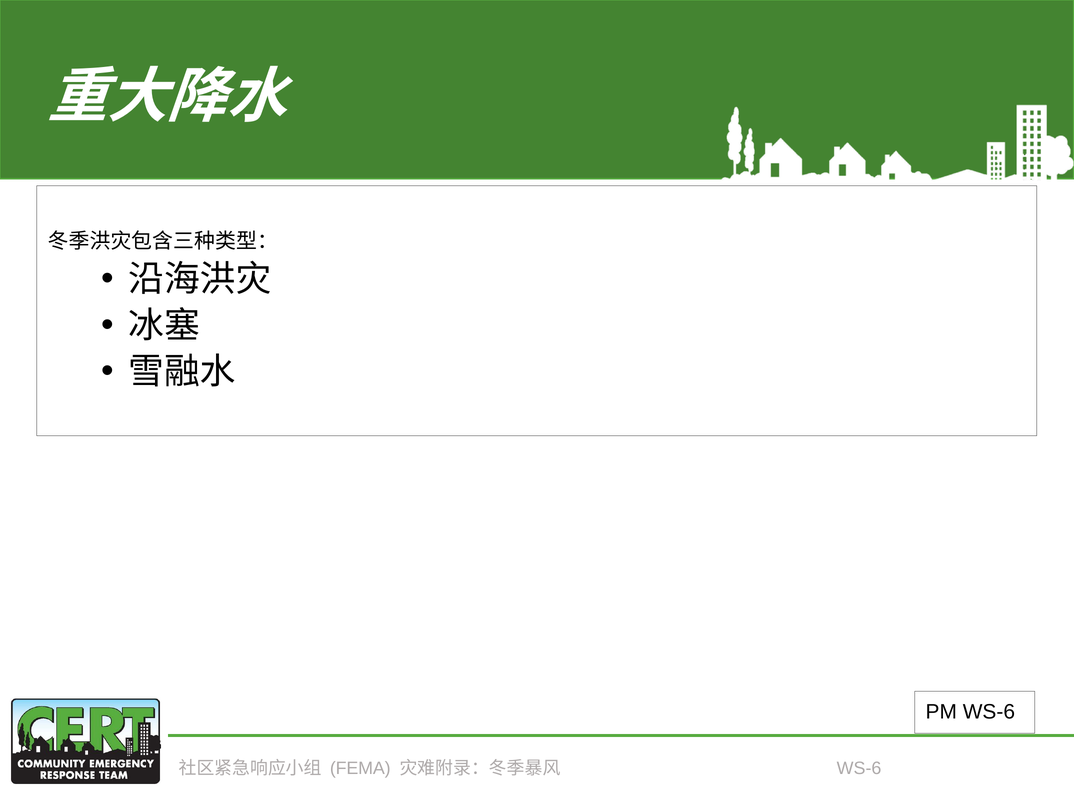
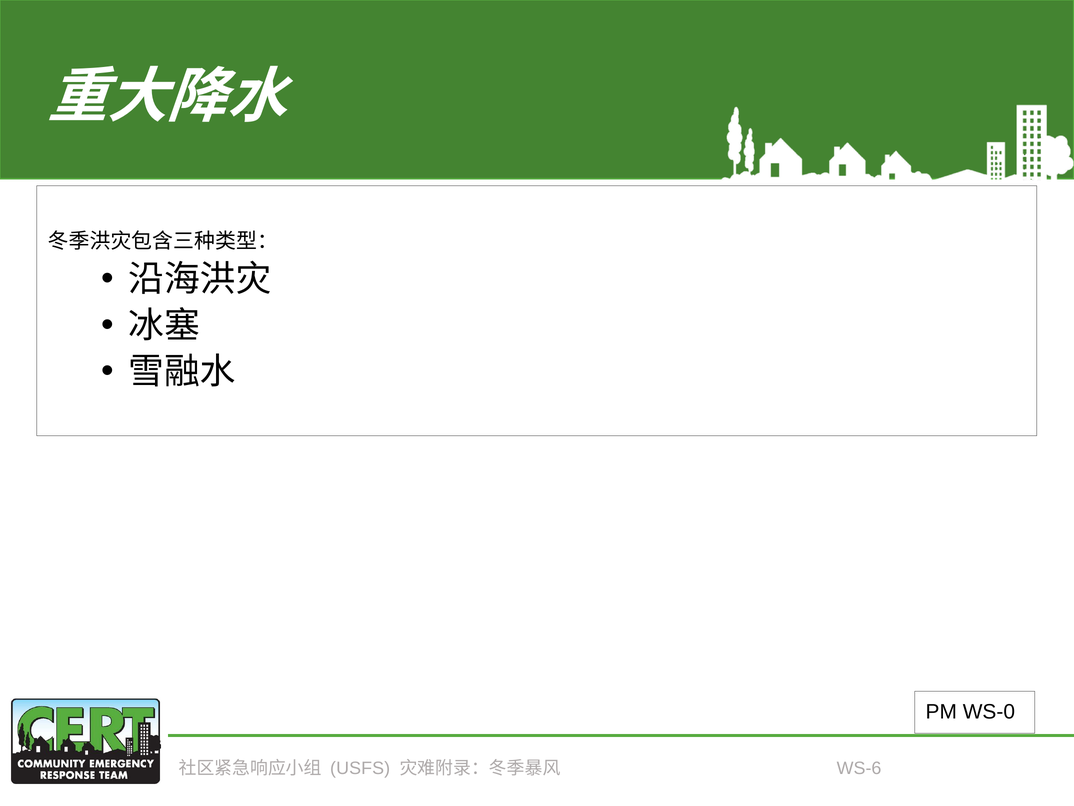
PM WS-6: WS-6 -> WS-0
FEMA: FEMA -> USFS
